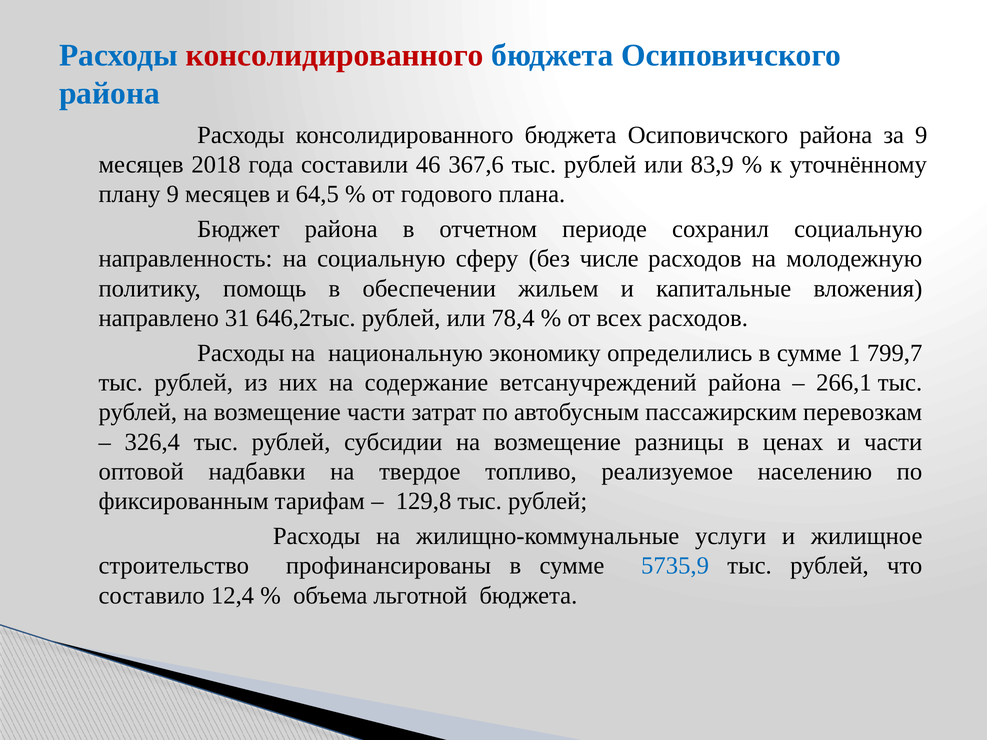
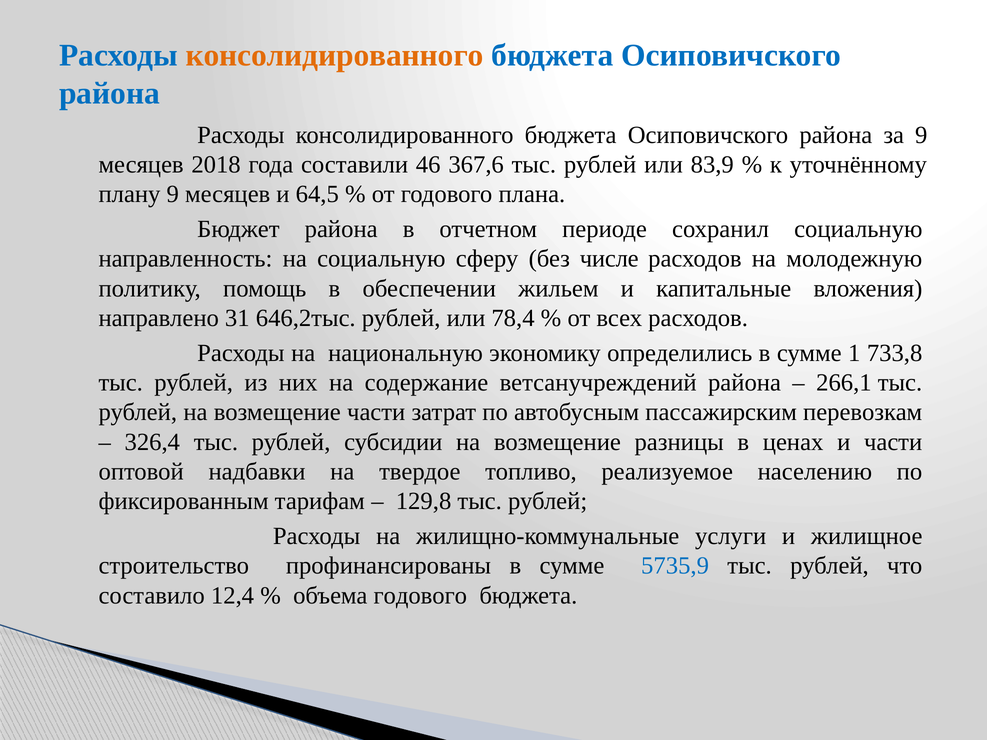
консолидированного at (335, 56) colour: red -> orange
799,7: 799,7 -> 733,8
объема льготной: льготной -> годового
